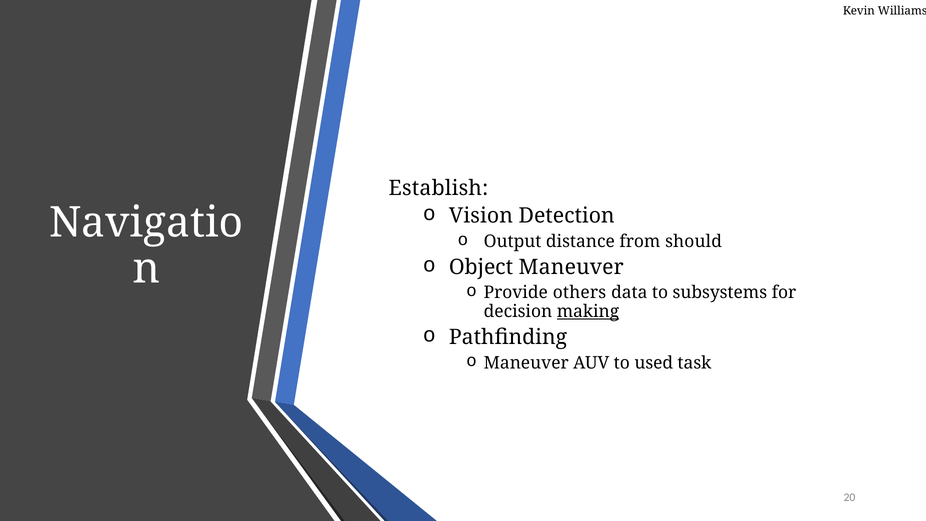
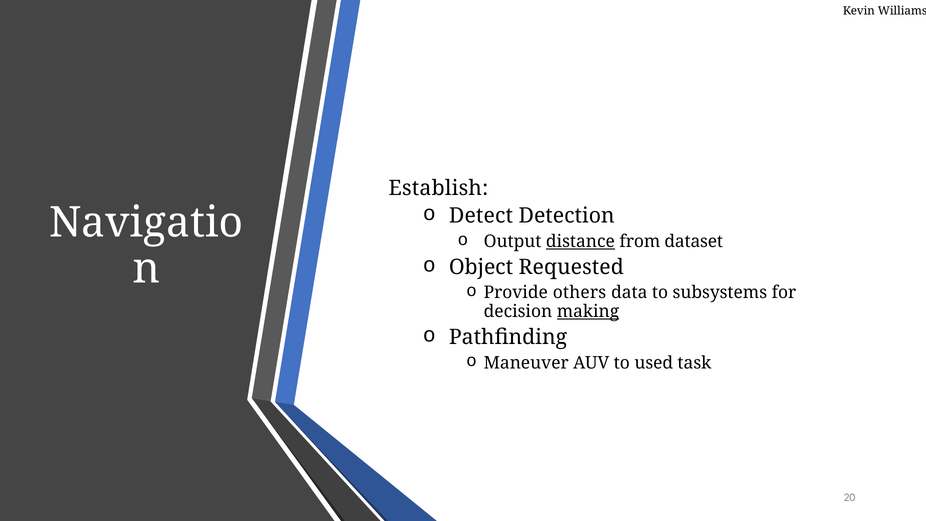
Vision: Vision -> Detect
distance underline: none -> present
should: should -> dataset
Object Maneuver: Maneuver -> Requested
